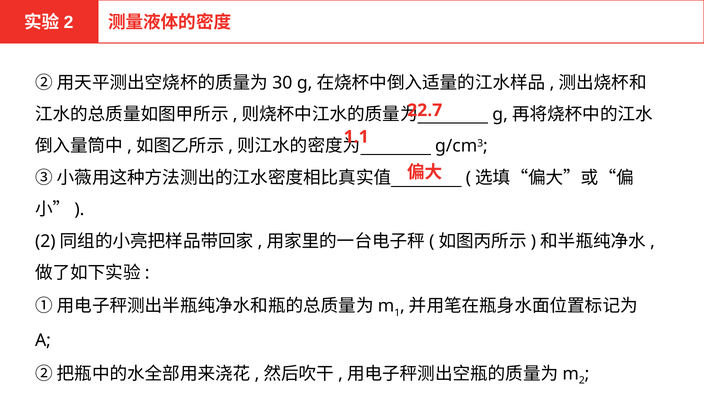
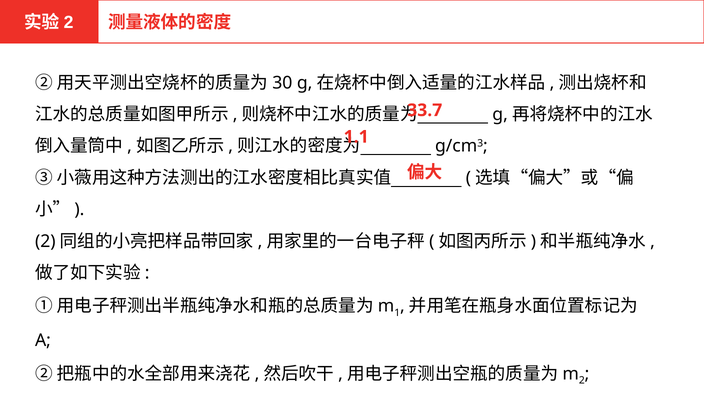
22.7: 22.7 -> 33.7
